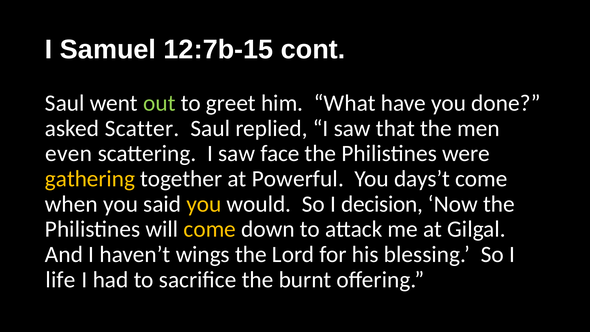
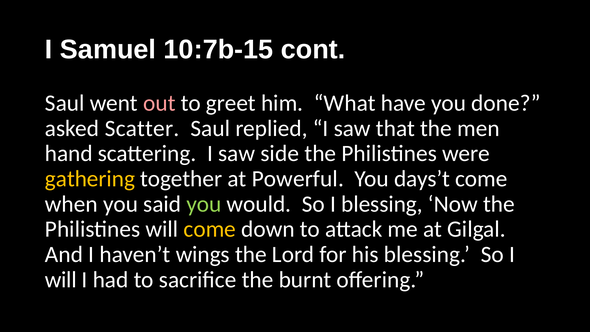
12:7b-15: 12:7b-15 -> 10:7b-15
out colour: light green -> pink
even: even -> hand
face: face -> side
you at (204, 204) colour: yellow -> light green
I decision: decision -> blessing
life at (61, 280): life -> will
